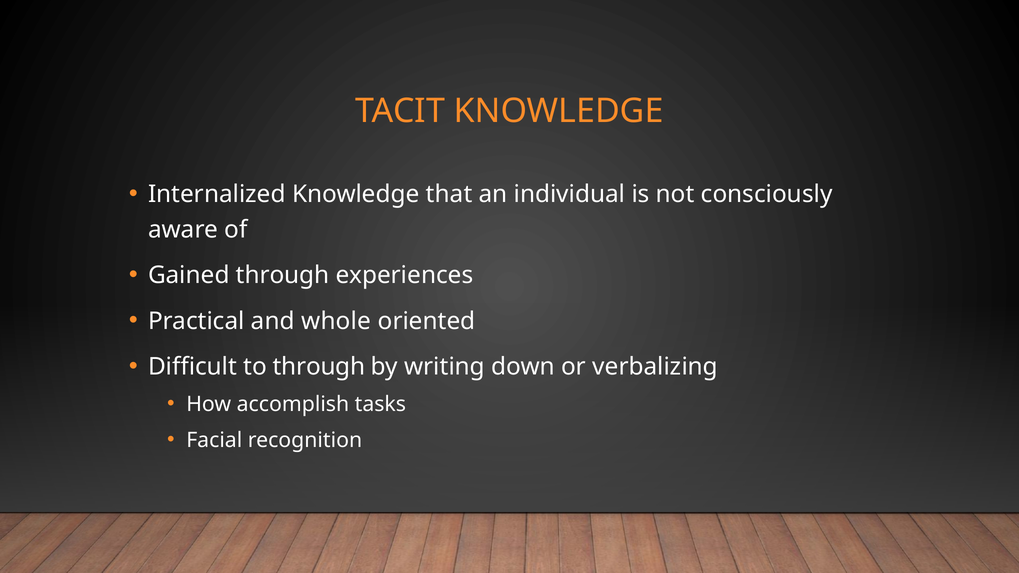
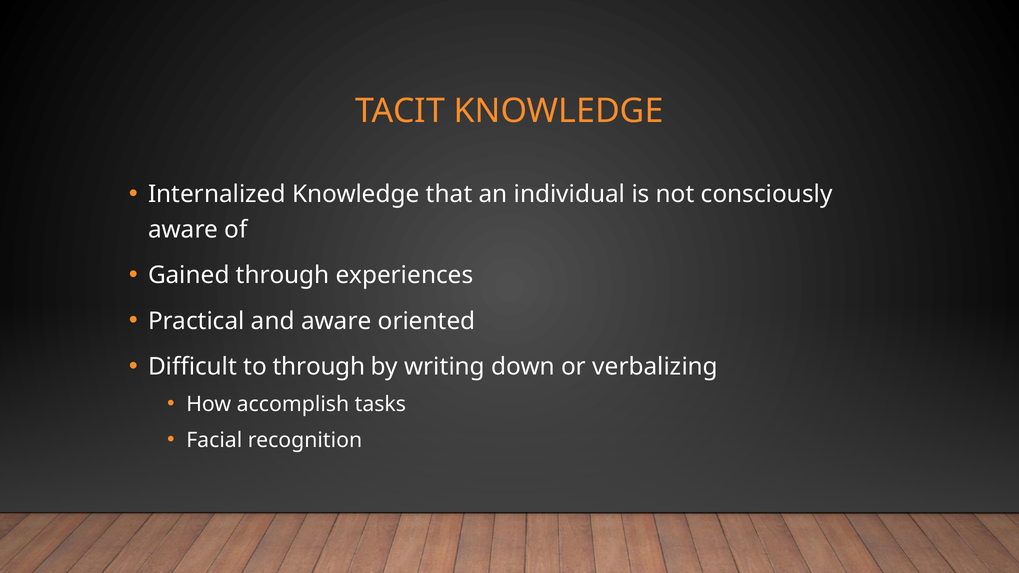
and whole: whole -> aware
